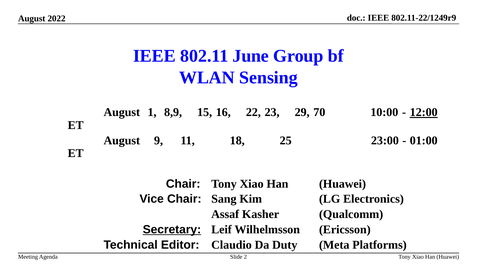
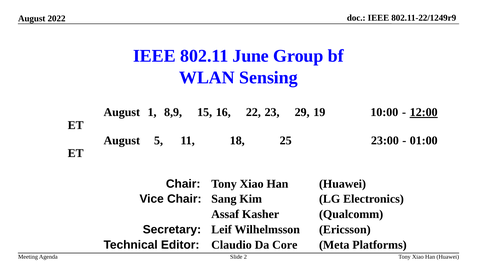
70: 70 -> 19
9: 9 -> 5
Secretary underline: present -> none
Duty: Duty -> Core
